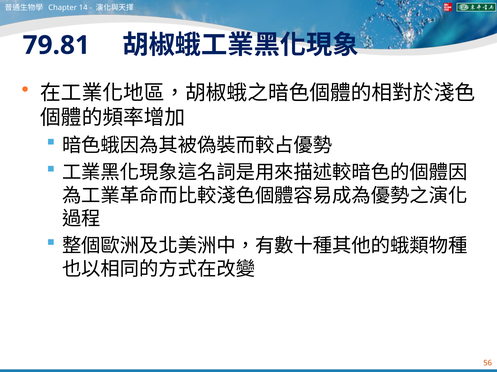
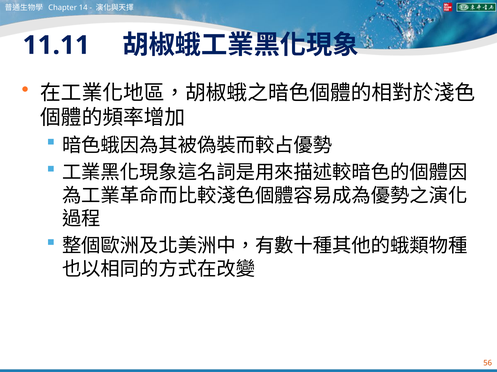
79.81: 79.81 -> 11.11
